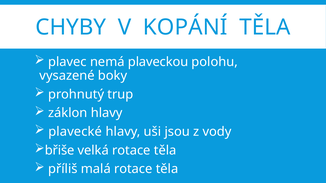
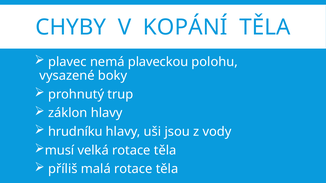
plavecké: plavecké -> hrudníku
břiše: břiše -> musí
